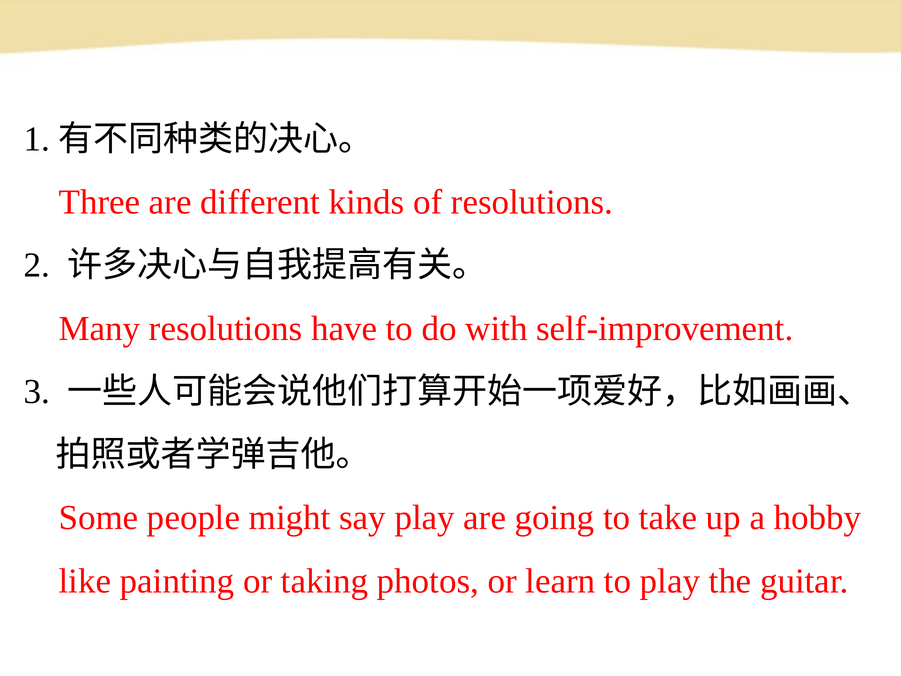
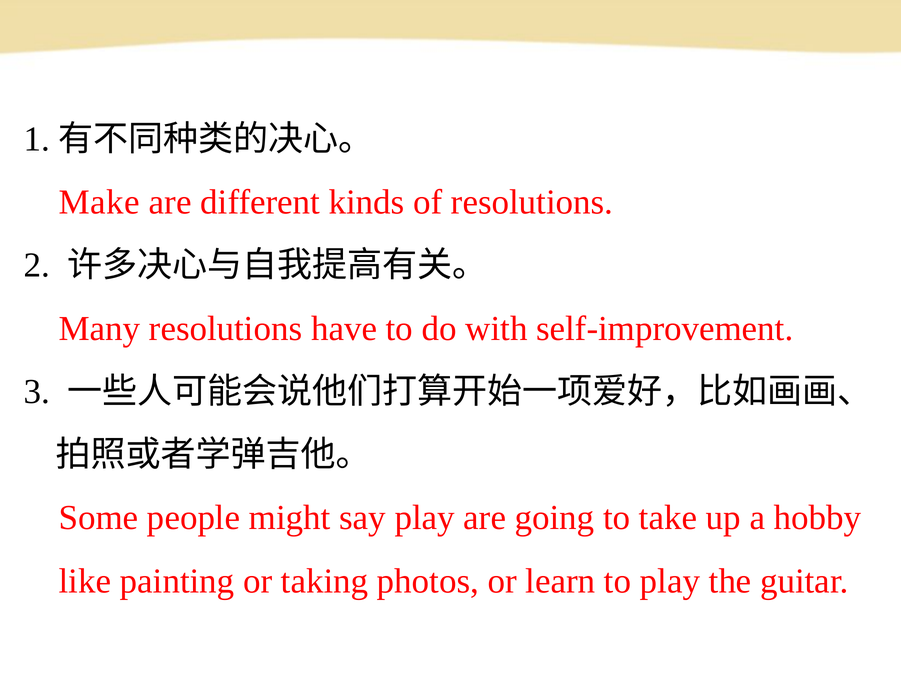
Three: Three -> Make
